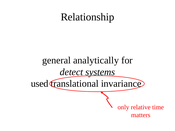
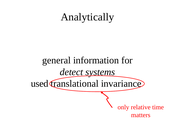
Relationship: Relationship -> Analytically
analytically: analytically -> information
